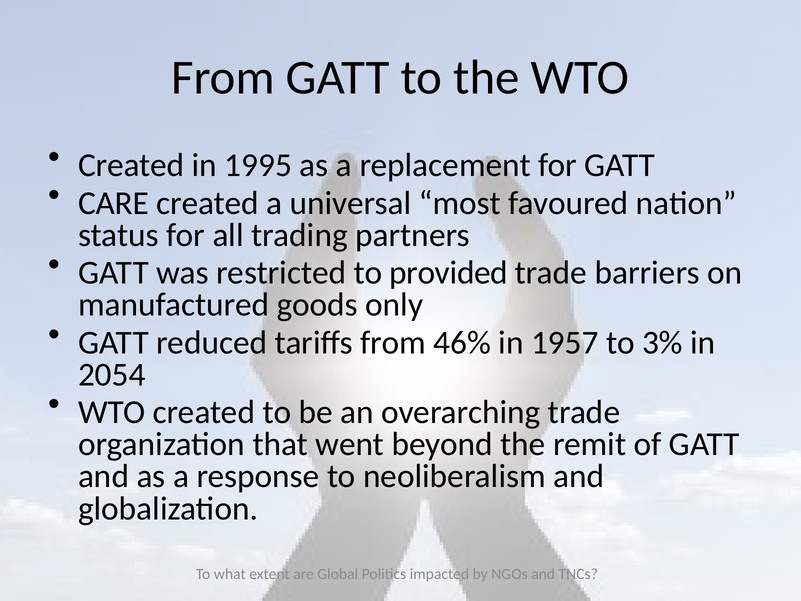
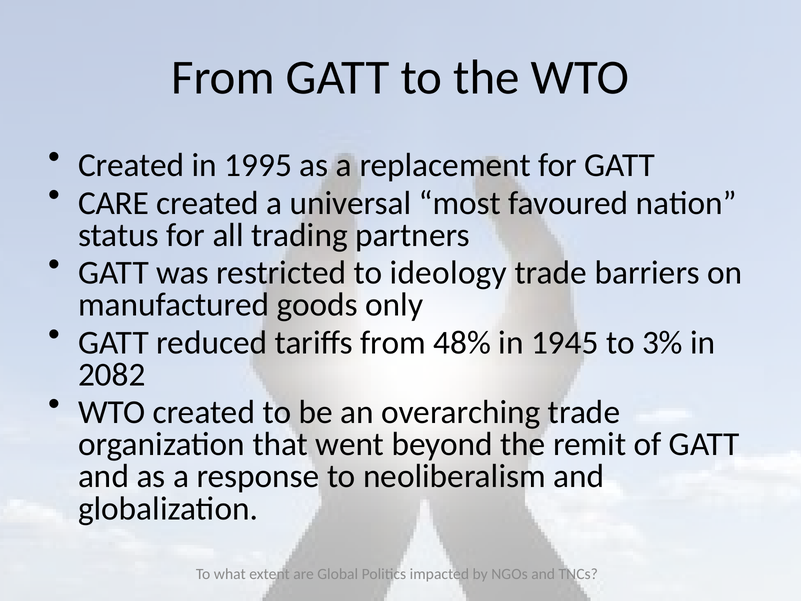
provided: provided -> ideology
46%: 46% -> 48%
1957: 1957 -> 1945
2054: 2054 -> 2082
